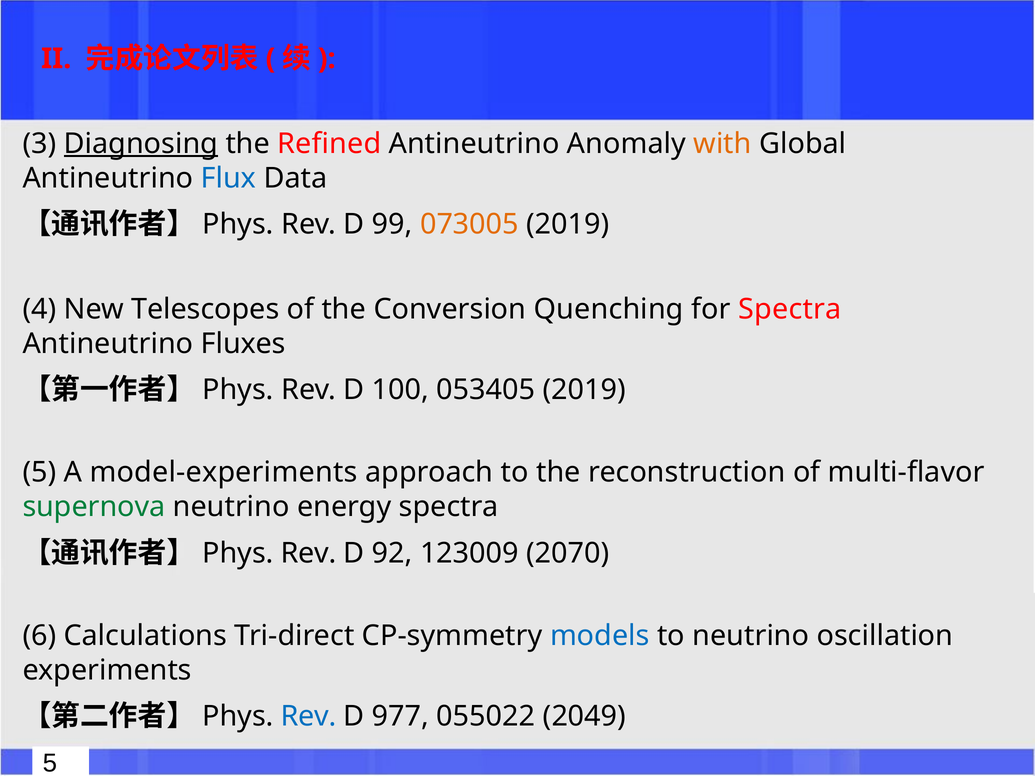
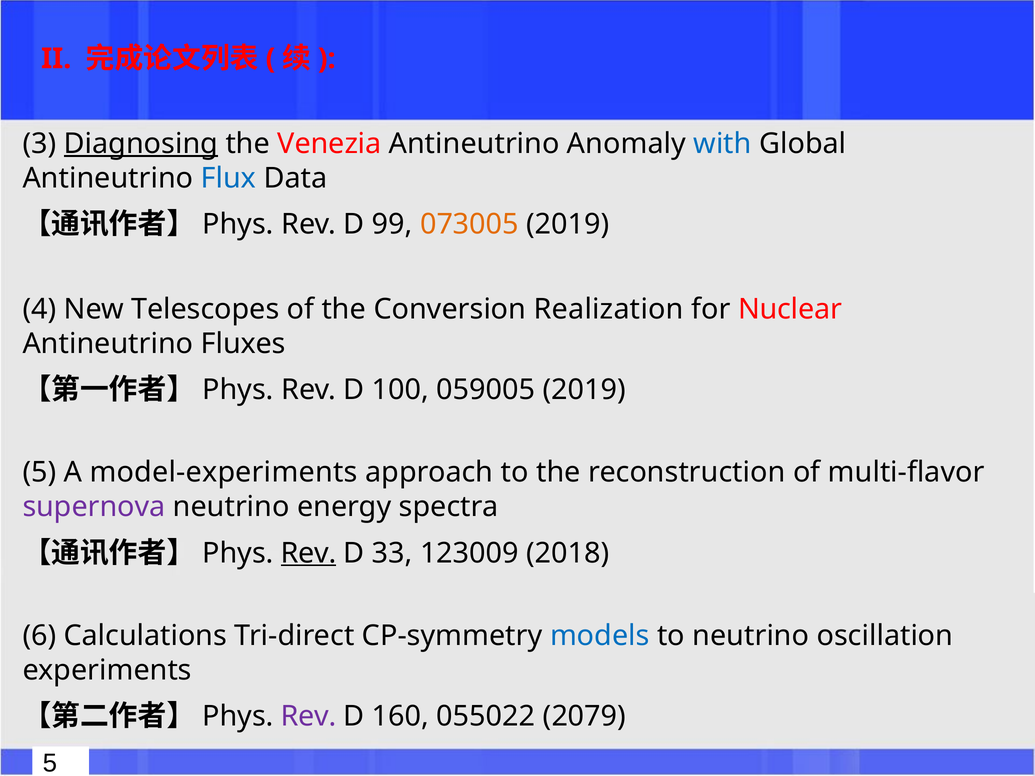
Refined: Refined -> Venezia
with colour: orange -> blue
Quenching: Quenching -> Realization
for Spectra: Spectra -> Nuclear
053405: 053405 -> 059005
supernova colour: green -> purple
Rev at (309, 553) underline: none -> present
92: 92 -> 33
2070: 2070 -> 2018
Rev at (309, 717) colour: blue -> purple
977: 977 -> 160
2049: 2049 -> 2079
